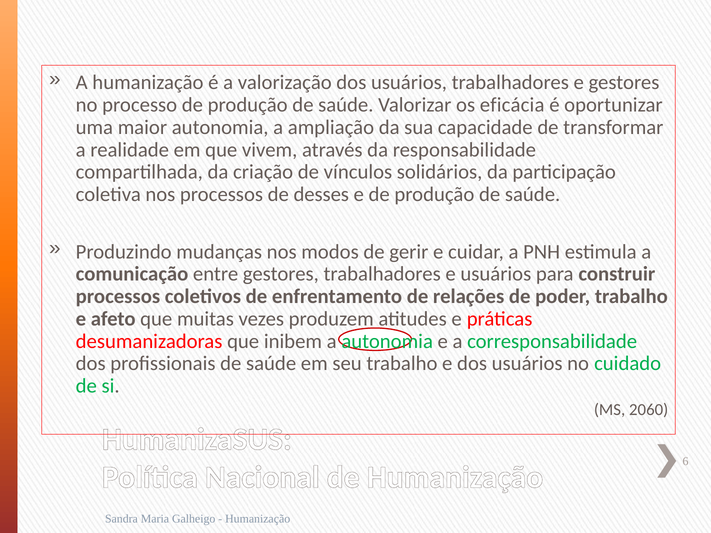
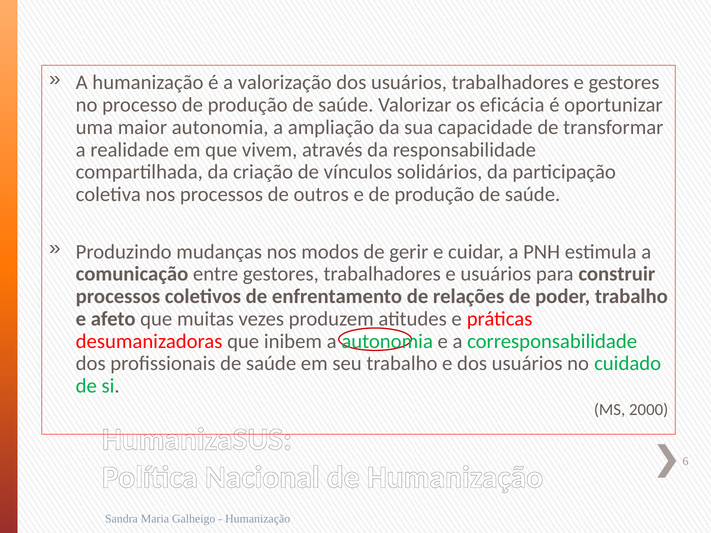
desses: desses -> outros
2060: 2060 -> 2000
